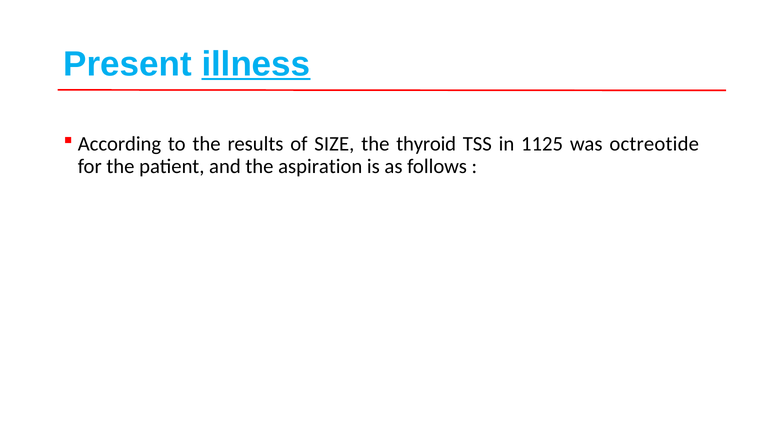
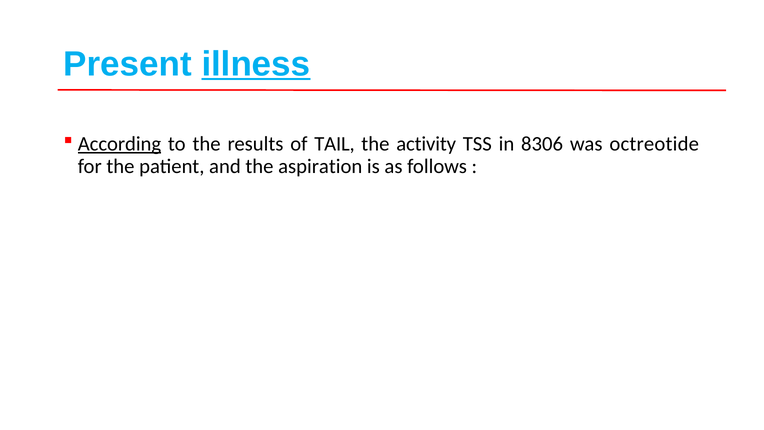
According underline: none -> present
SIZE: SIZE -> TAIL
thyroid: thyroid -> activity
1125: 1125 -> 8306
